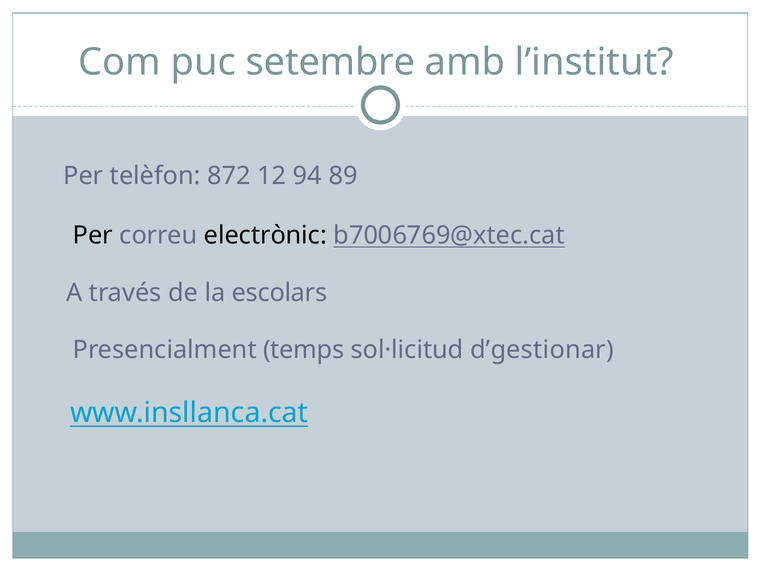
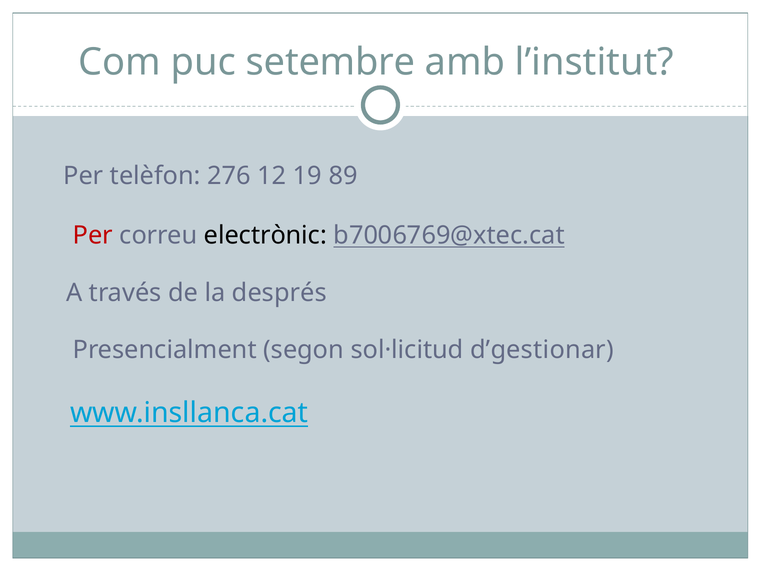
872: 872 -> 276
94: 94 -> 19
Per at (93, 235) colour: black -> red
escolars: escolars -> després
temps: temps -> segon
